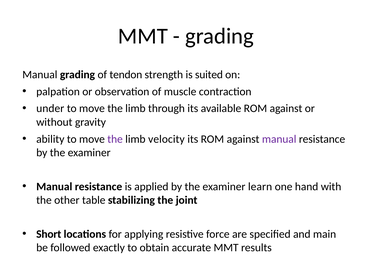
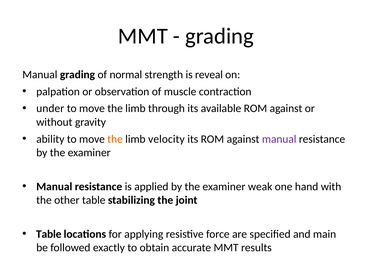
tendon: tendon -> normal
suited: suited -> reveal
the at (115, 139) colour: purple -> orange
learn: learn -> weak
Short at (49, 234): Short -> Table
